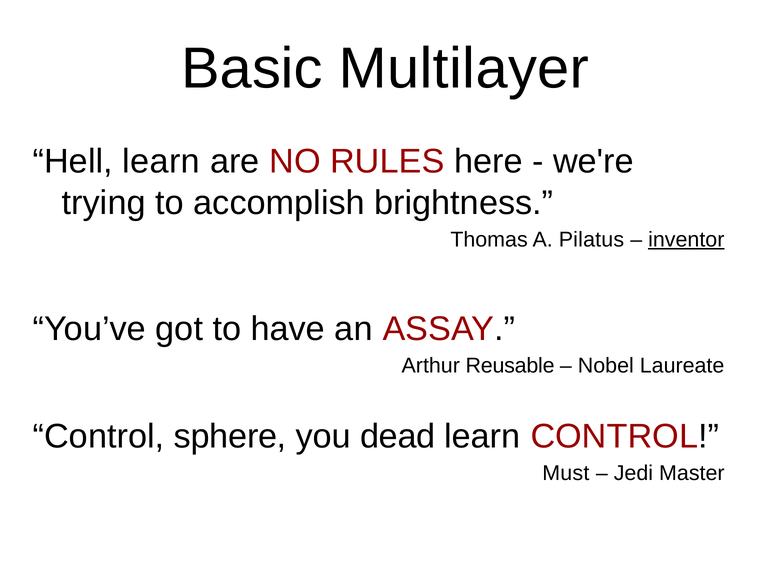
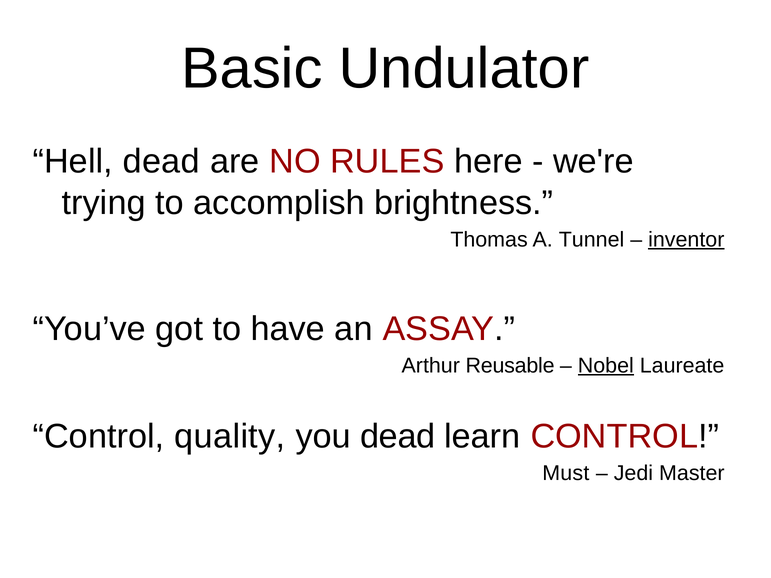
Multilayer: Multilayer -> Undulator
Hell learn: learn -> dead
Pilatus: Pilatus -> Tunnel
Nobel underline: none -> present
sphere: sphere -> quality
